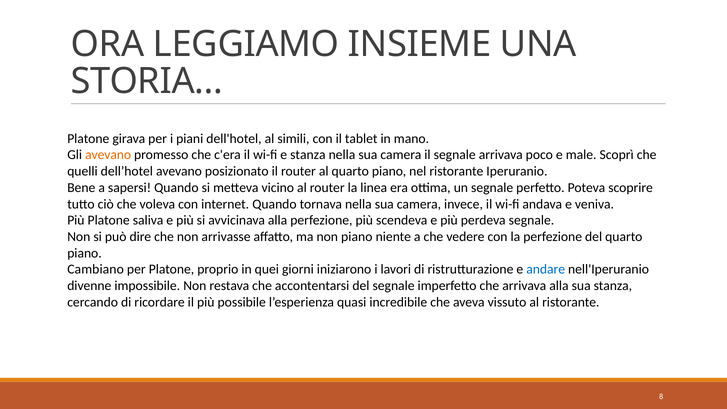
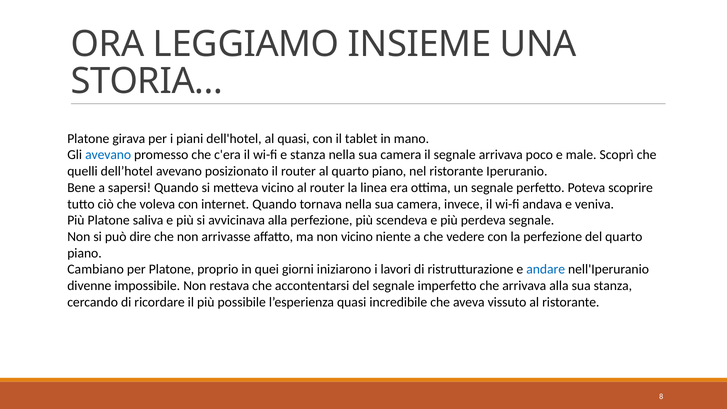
al simili: simili -> quasi
avevano at (108, 155) colour: orange -> blue
non piano: piano -> vicino
